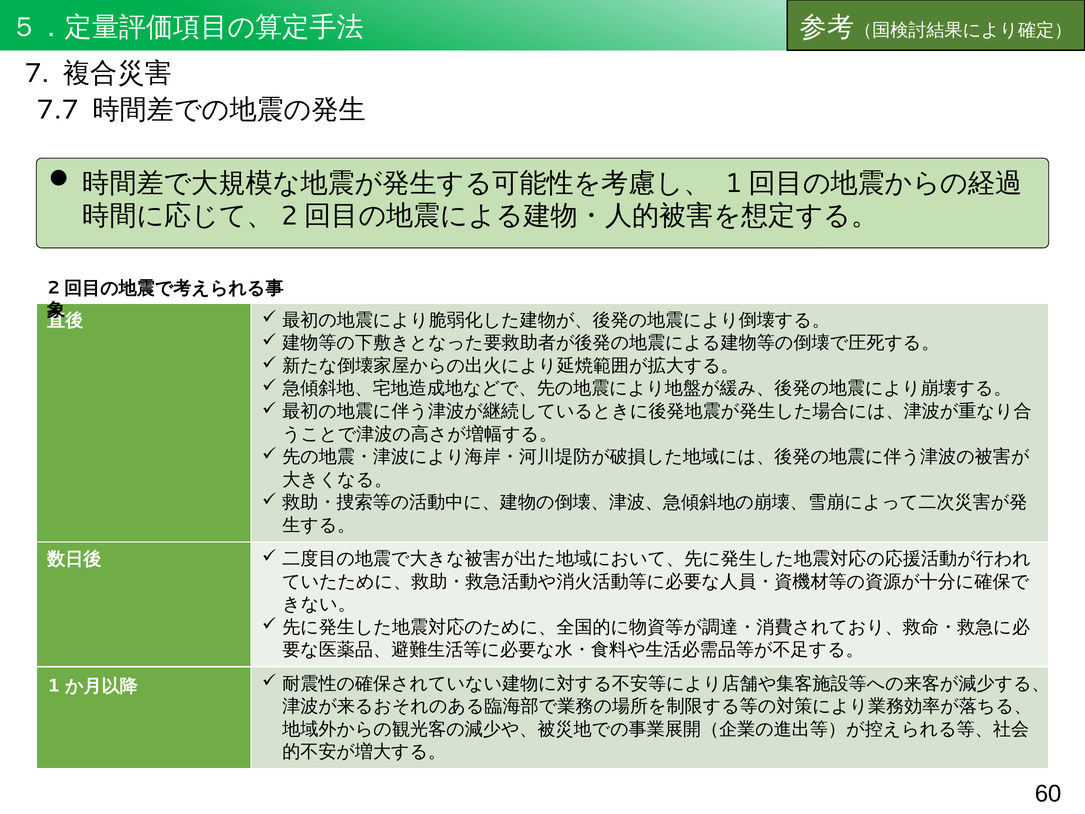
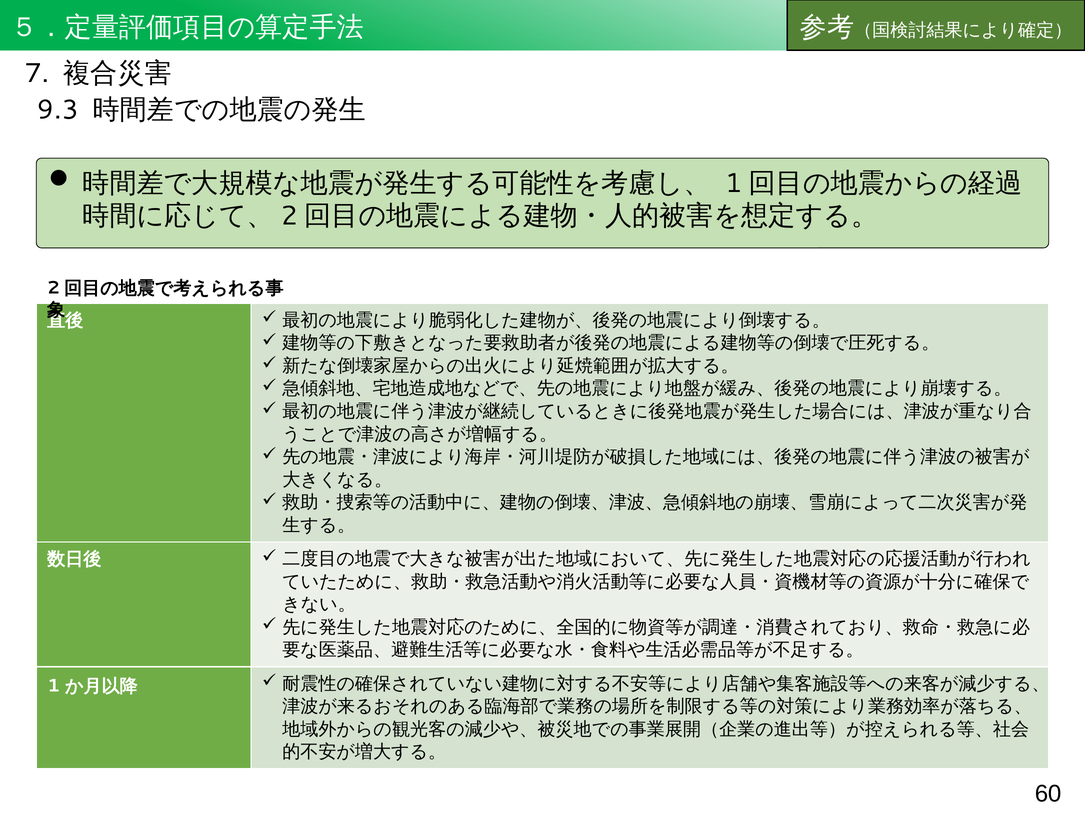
7.7: 7.7 -> 9.3
